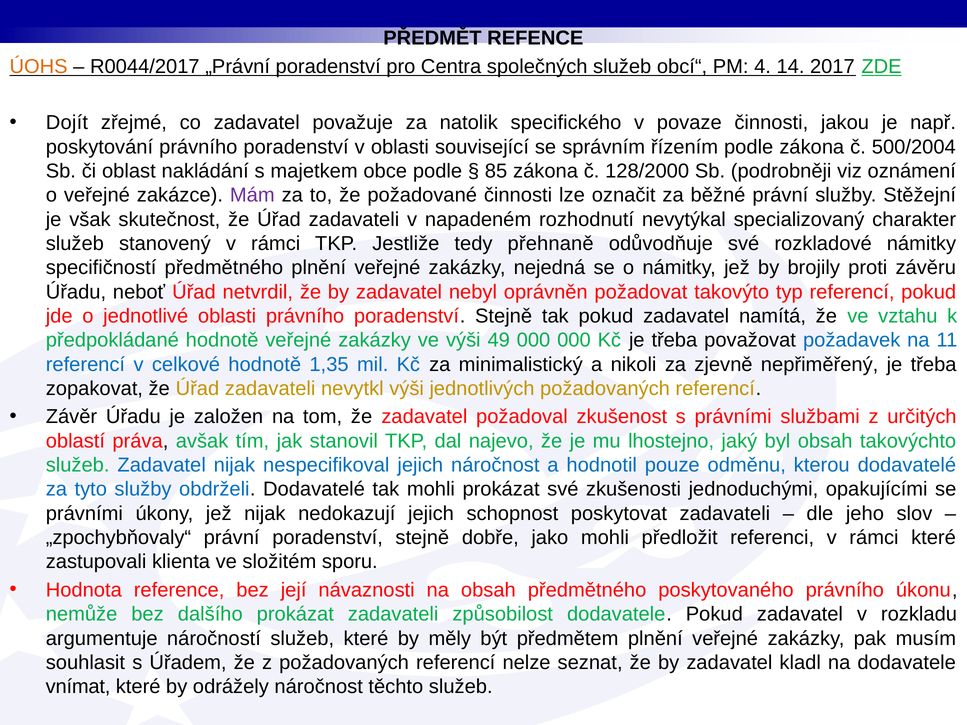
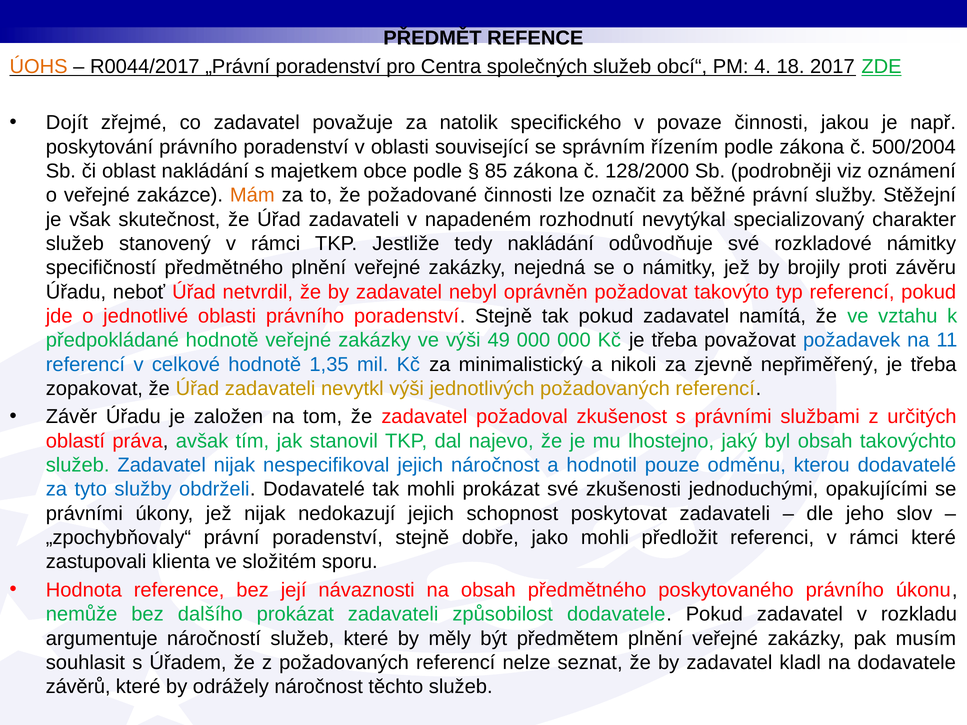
14: 14 -> 18
Mám colour: purple -> orange
tedy přehnaně: přehnaně -> nakládání
vnímat: vnímat -> závěrů
